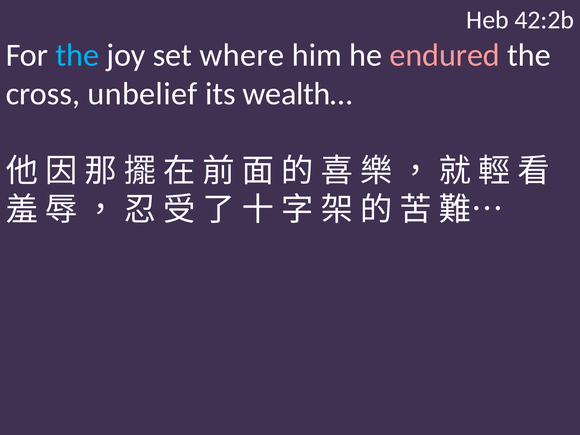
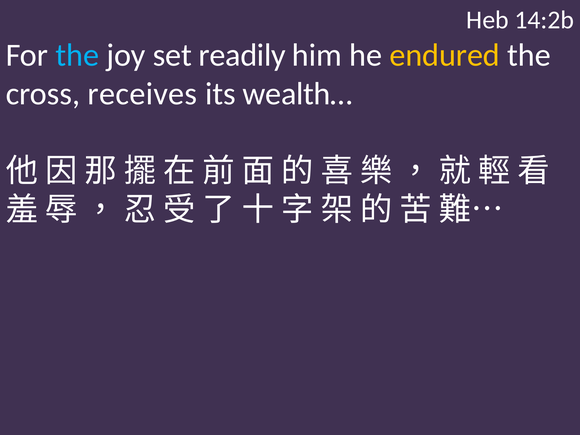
42:2b: 42:2b -> 14:2b
where: where -> readily
endured colour: pink -> yellow
unbelief: unbelief -> receives
